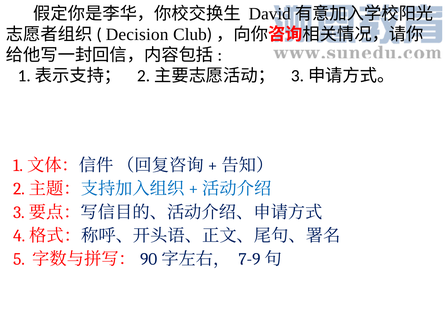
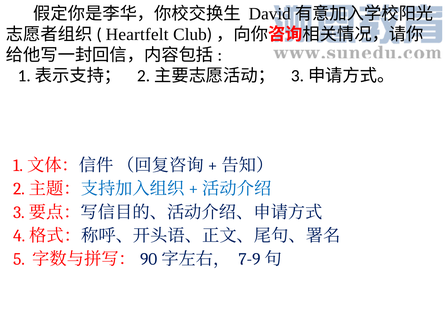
Decision: Decision -> Heartfelt
